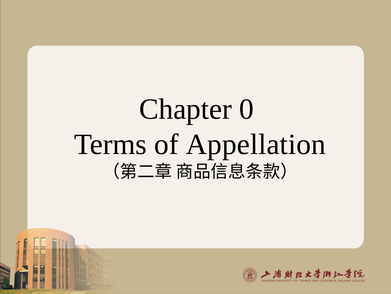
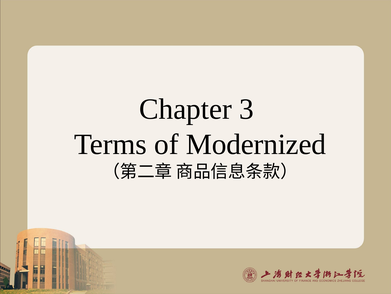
0: 0 -> 3
Appellation: Appellation -> Modernized
